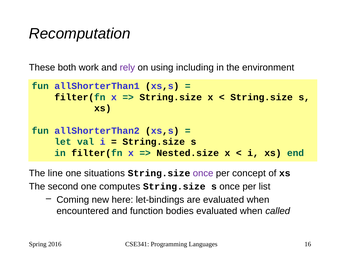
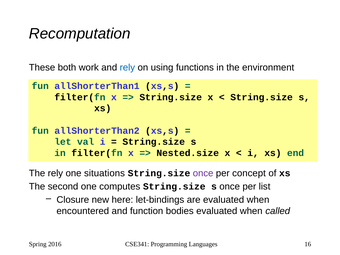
rely at (127, 68) colour: purple -> blue
including: including -> functions
The line: line -> rely
Coming: Coming -> Closure
